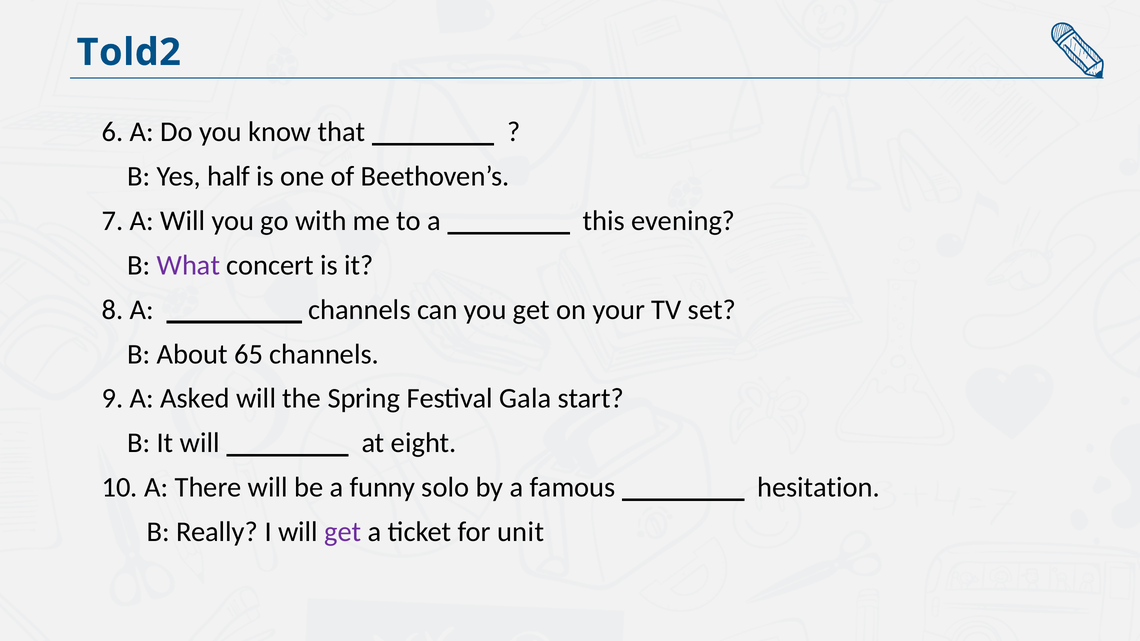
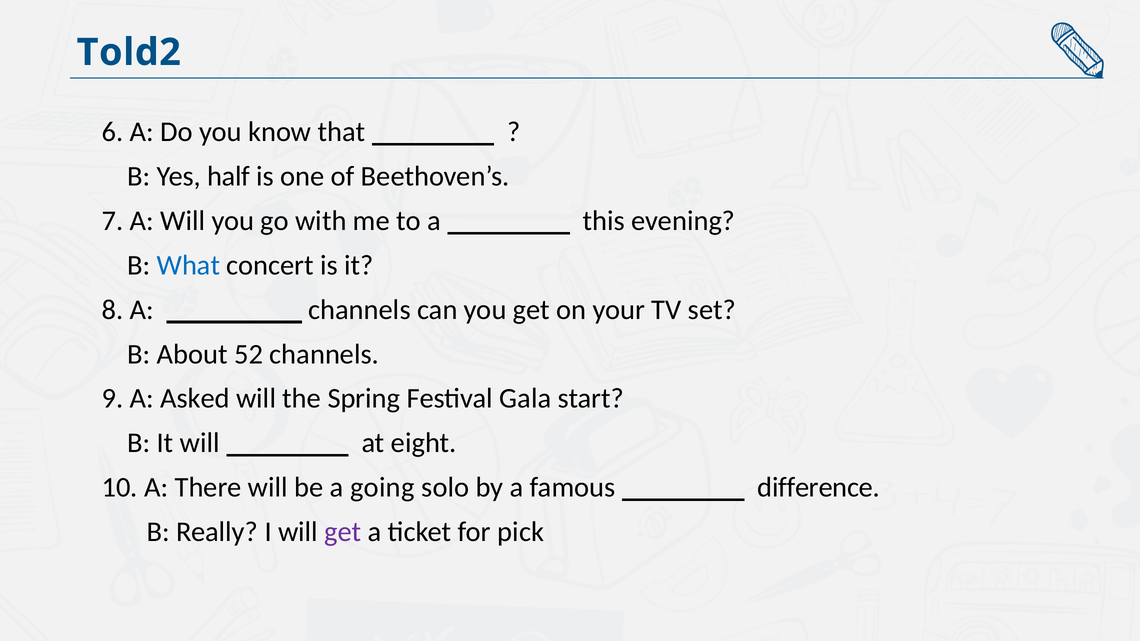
What colour: purple -> blue
65: 65 -> 52
funny: funny -> going
hesitation: hesitation -> difference
unit: unit -> pick
